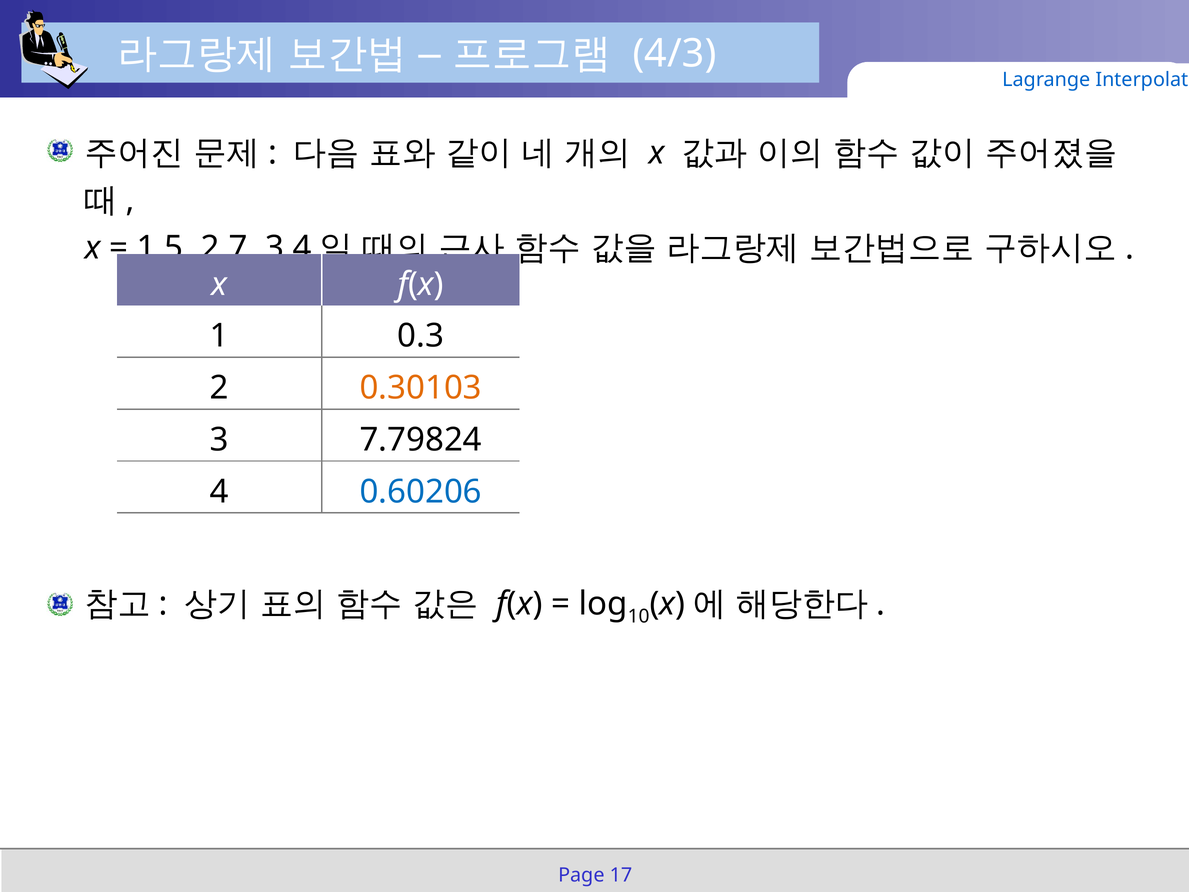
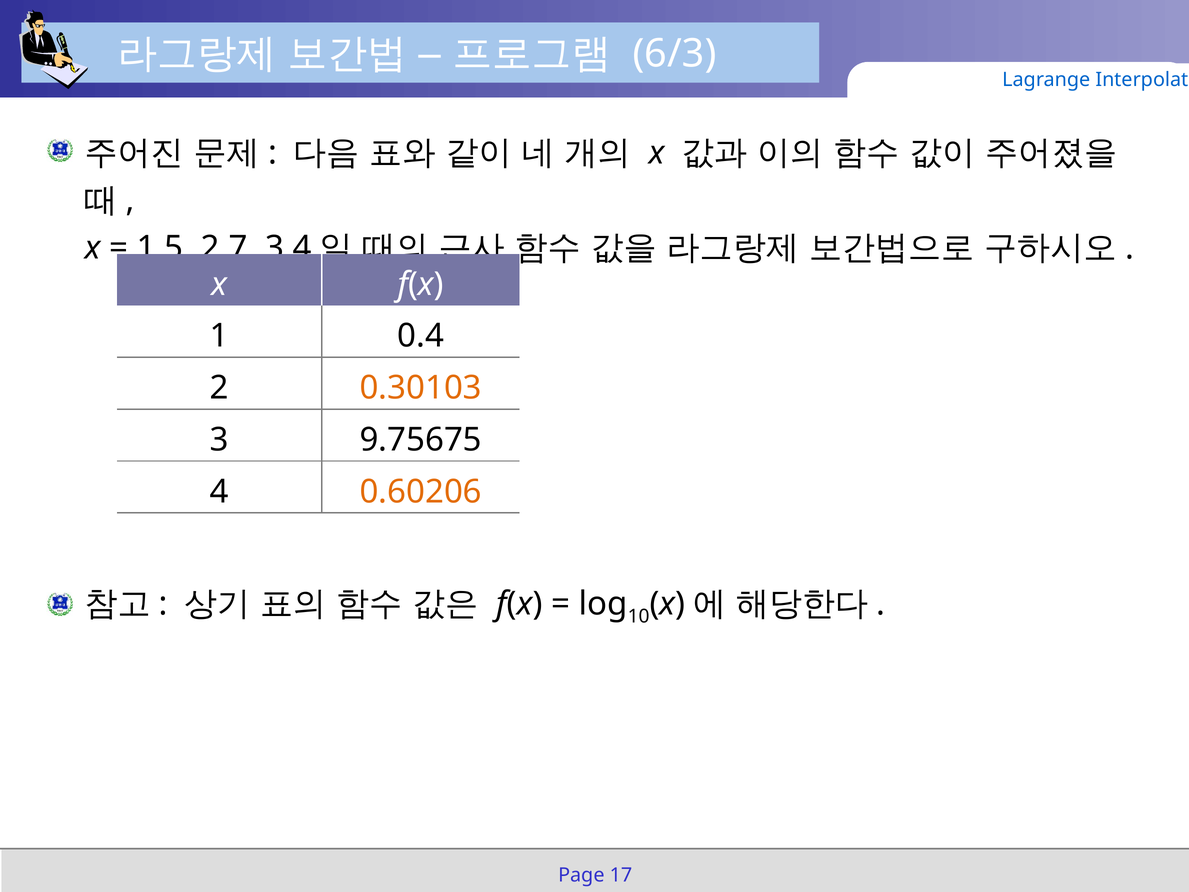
4/3: 4/3 -> 6/3
0.3: 0.3 -> 0.4
7.79824: 7.79824 -> 9.75675
0.60206 colour: blue -> orange
